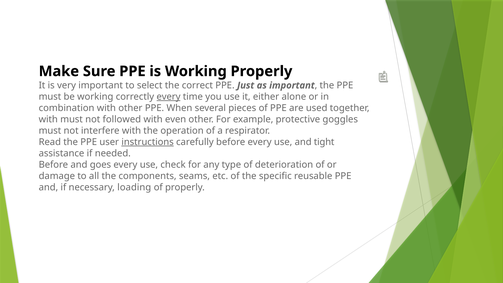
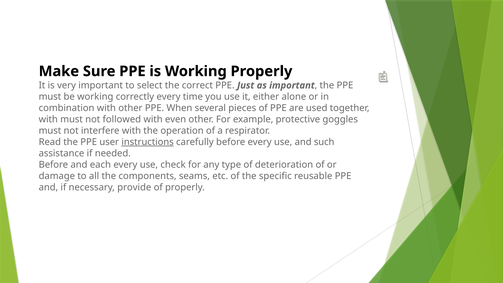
every at (169, 97) underline: present -> none
tight: tight -> such
goes: goes -> each
loading: loading -> provide
